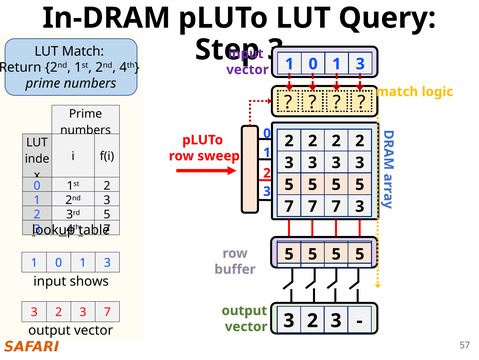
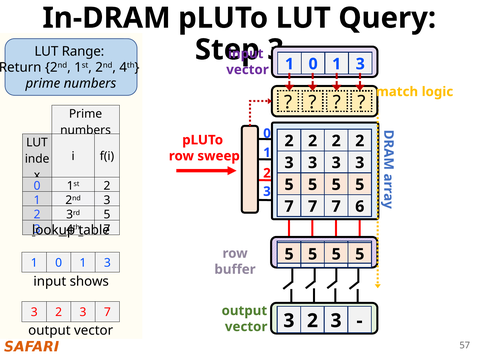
LUT Match: Match -> Range
7 3: 3 -> 6
